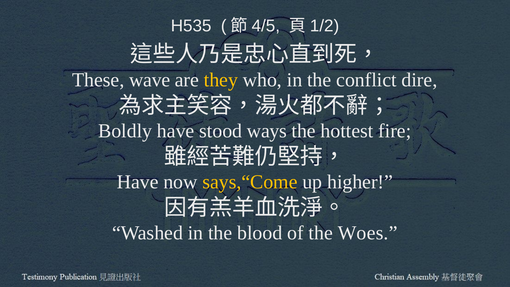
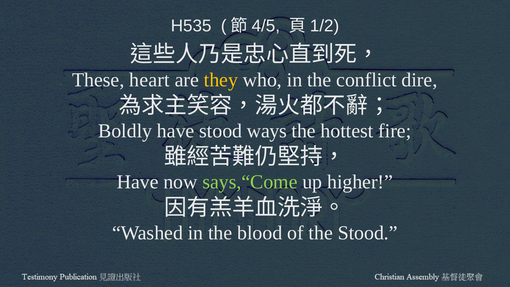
wave: wave -> heart
says,“Come colour: yellow -> light green
the Woes: Woes -> Stood
